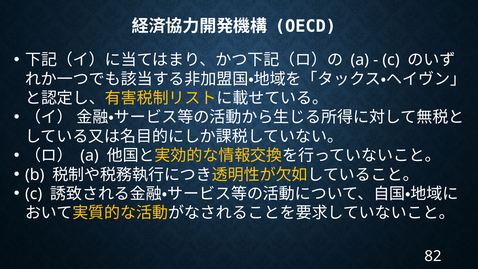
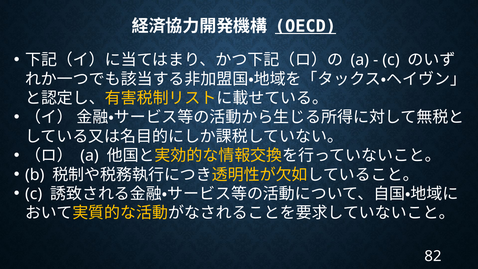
OECD underline: none -> present
